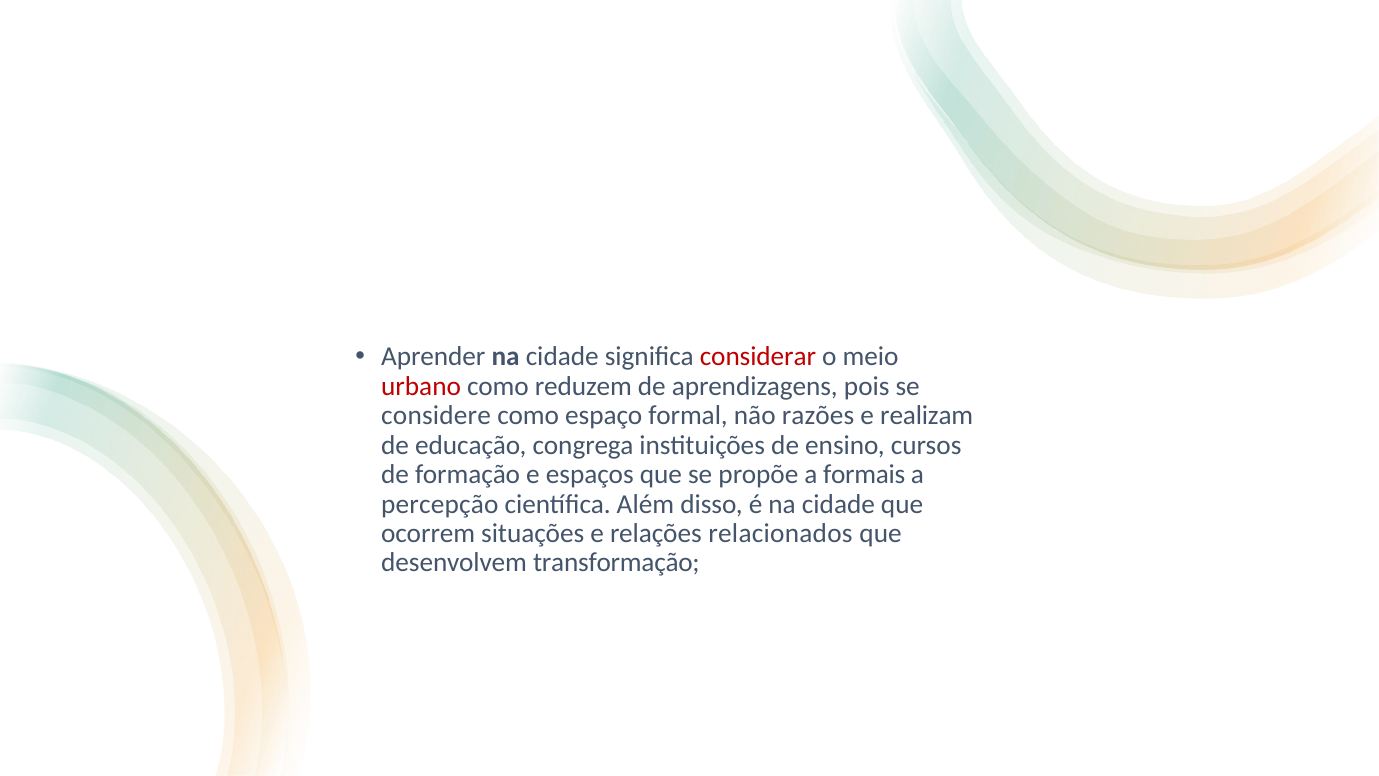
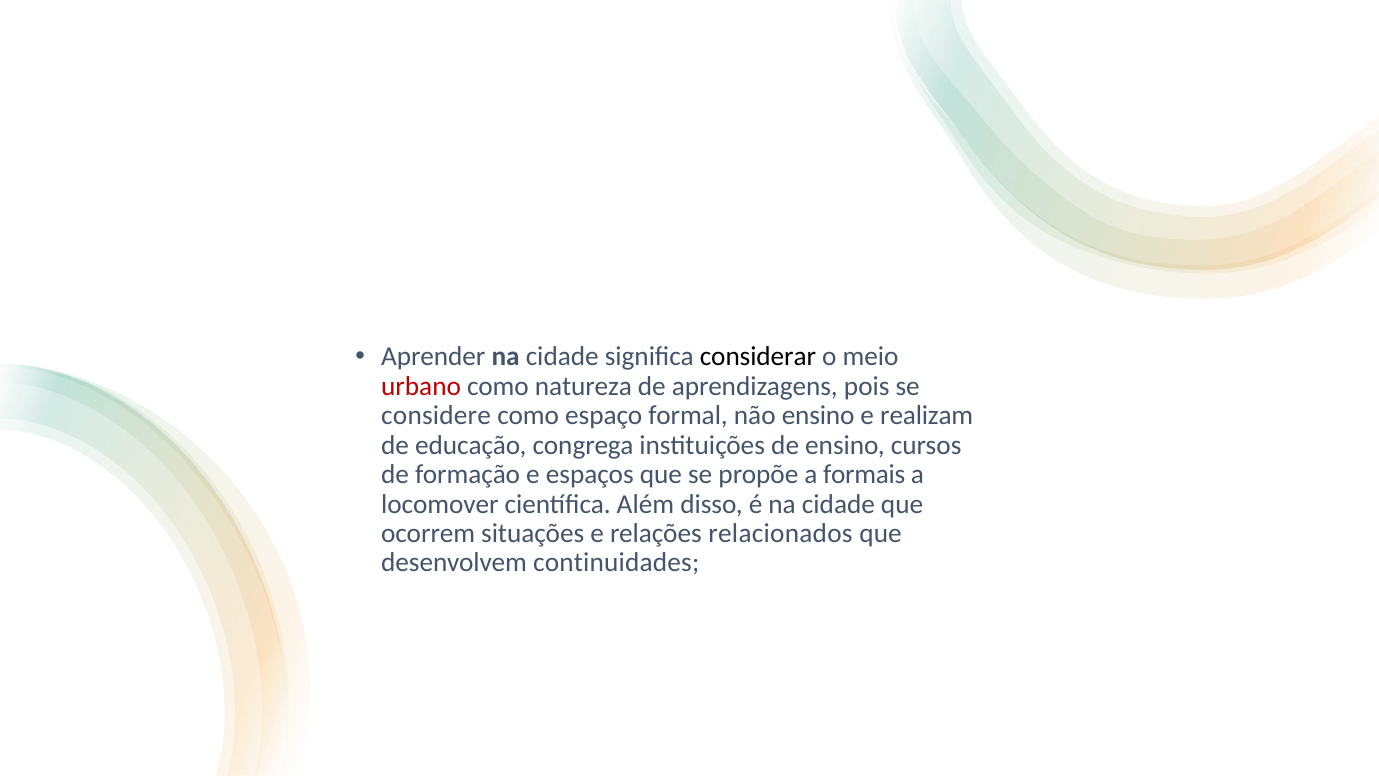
considerar colour: red -> black
reduzem: reduzem -> natureza
não razões: razões -> ensino
percepção: percepção -> locomover
transformação: transformação -> continuidades
